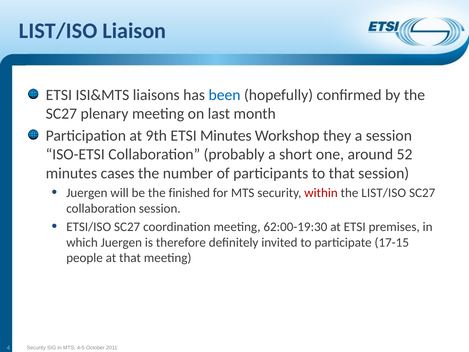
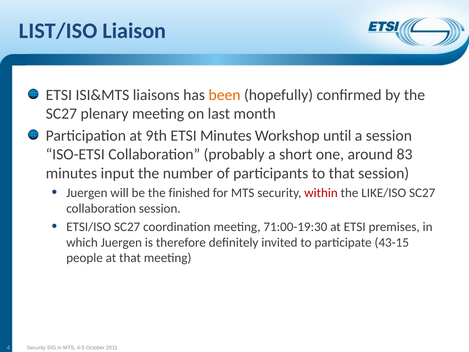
been colour: blue -> orange
they: they -> until
52: 52 -> 83
cases: cases -> input
the LIST/ISO: LIST/ISO -> LIKE/ISO
62:00-19:30: 62:00-19:30 -> 71:00-19:30
17-15: 17-15 -> 43-15
